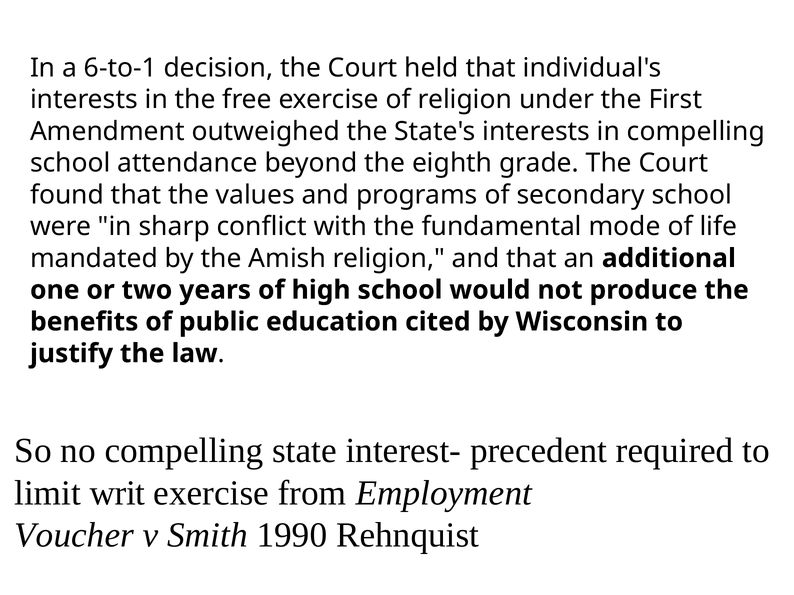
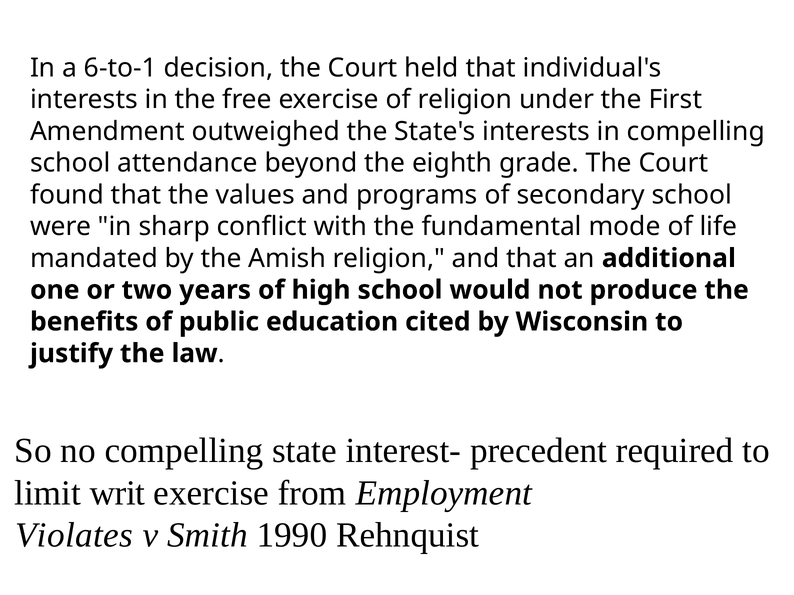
Voucher: Voucher -> Violates
